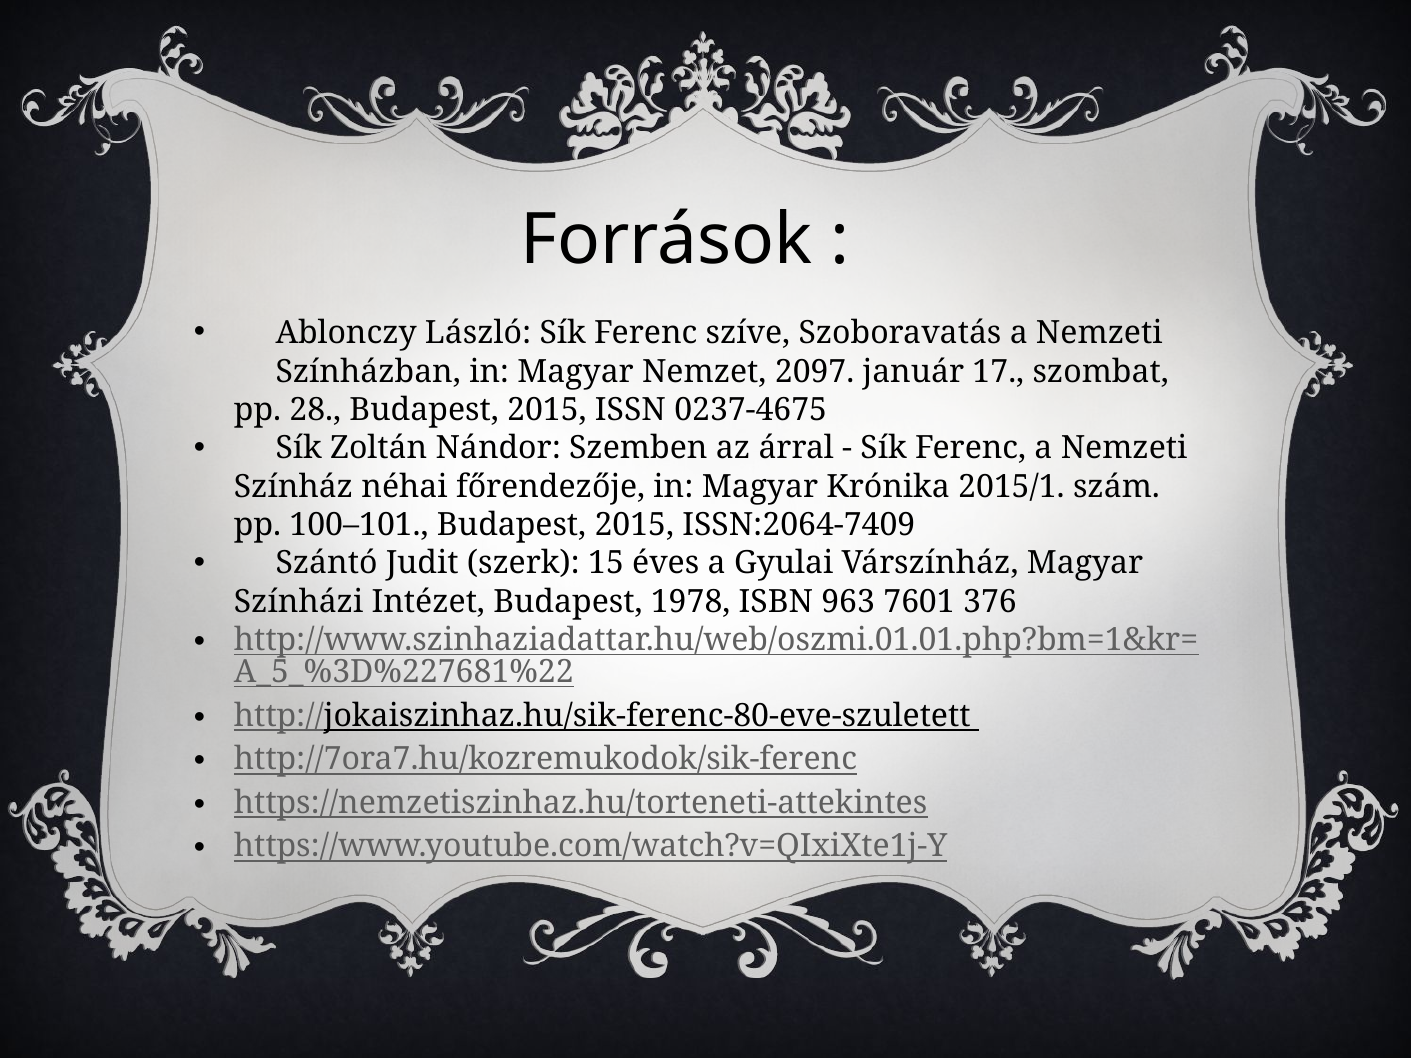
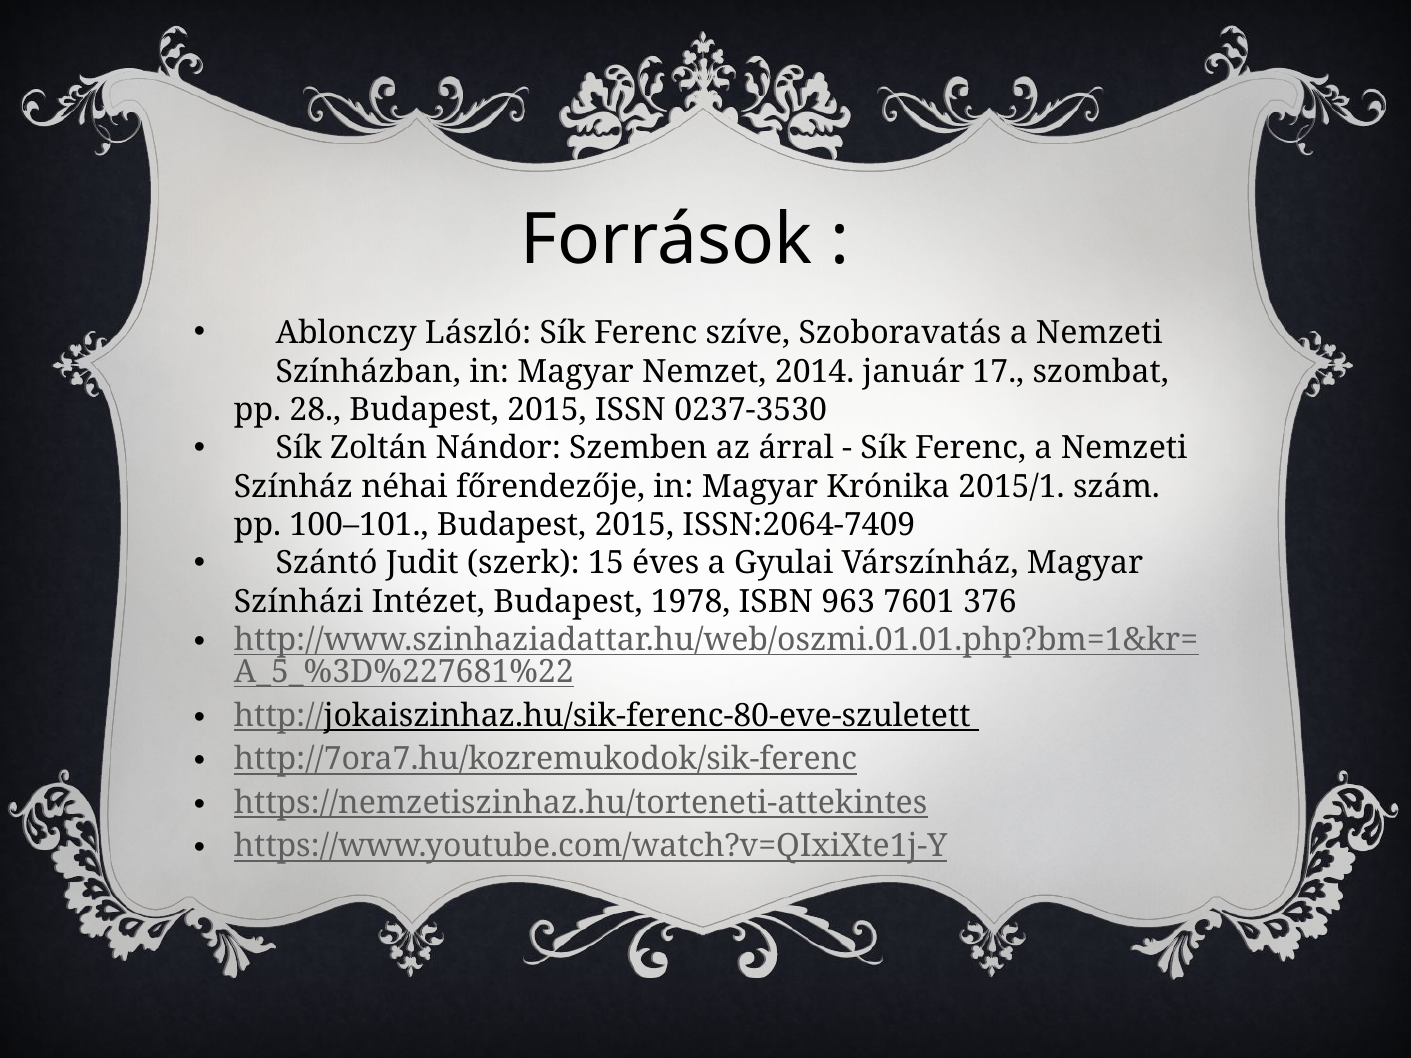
2097: 2097 -> 2014
0237-4675: 0237-4675 -> 0237-3530
